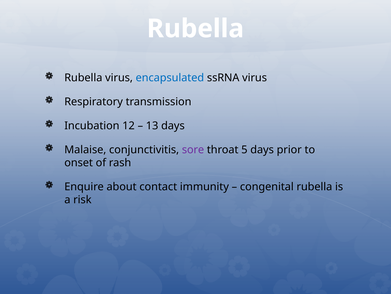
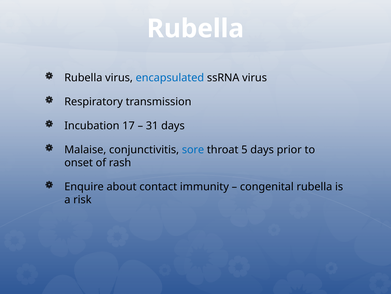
12: 12 -> 17
13: 13 -> 31
sore colour: purple -> blue
